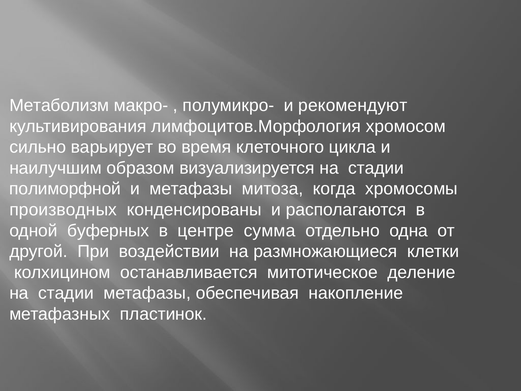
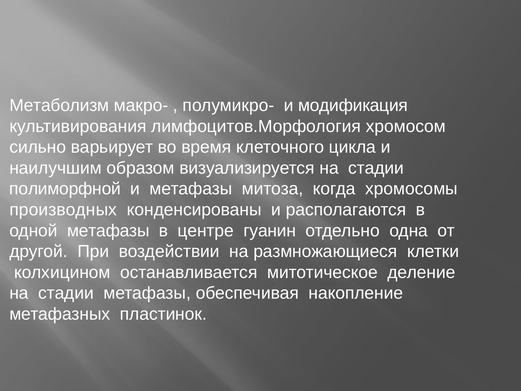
рекомендуют: рекомендуют -> модификация
одной буферных: буферных -> метафазы
сумма: сумма -> гуанин
